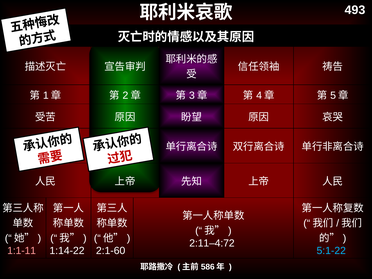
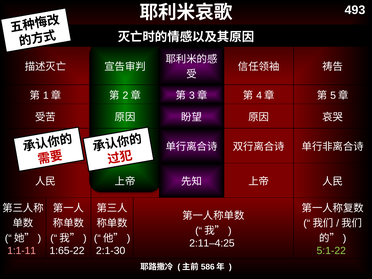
2:11–4:72: 2:11–4:72 -> 2:11–4:25
1:14-22: 1:14-22 -> 1:65-22
2:1-60: 2:1-60 -> 2:1-30
5:1-22 colour: light blue -> light green
